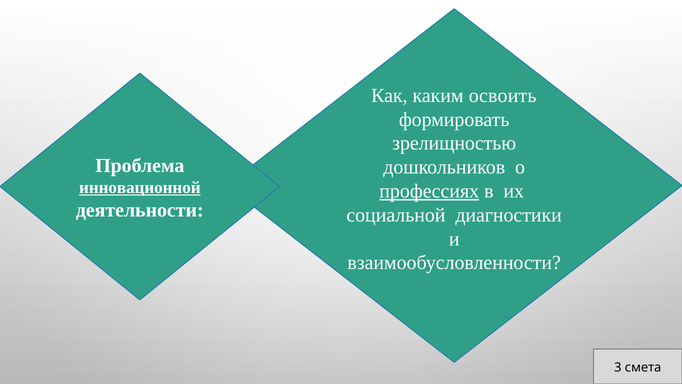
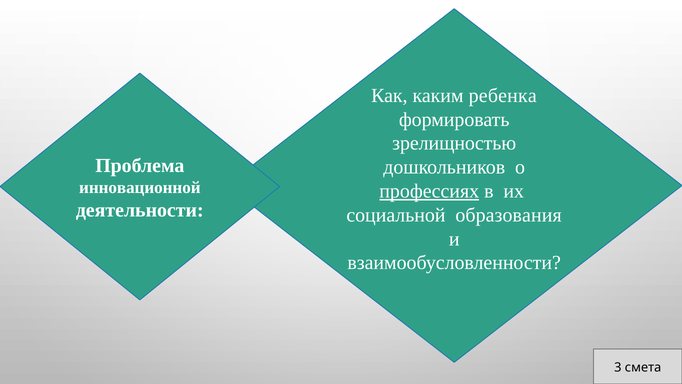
освоить: освоить -> ребенка
инновационной underline: present -> none
диагностики: диагностики -> образования
